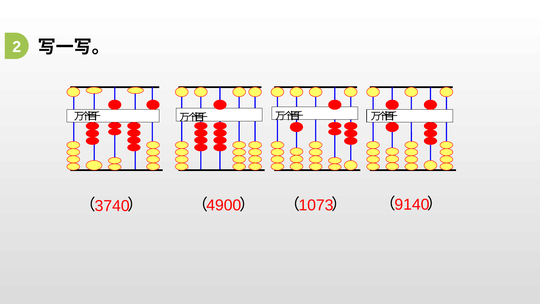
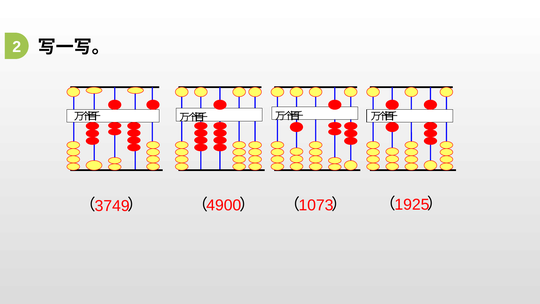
3740: 3740 -> 3749
9140: 9140 -> 1925
